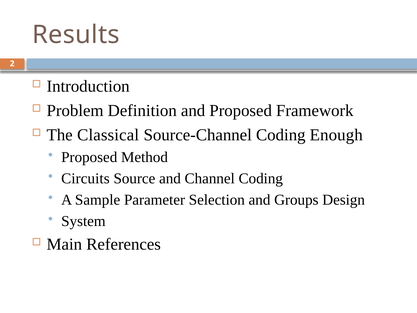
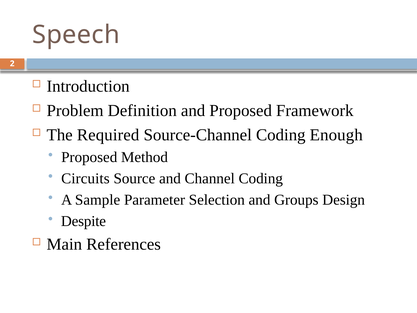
Results: Results -> Speech
Classical: Classical -> Required
System: System -> Despite
